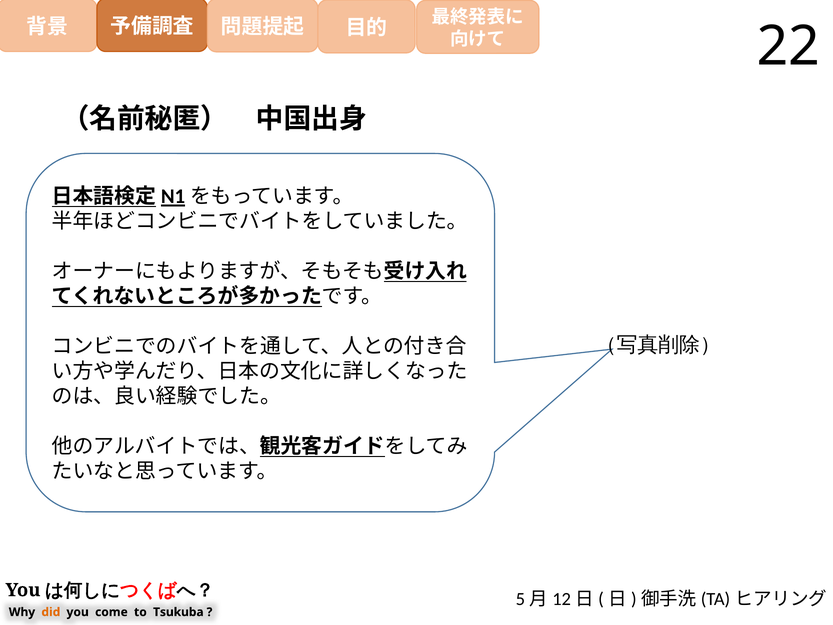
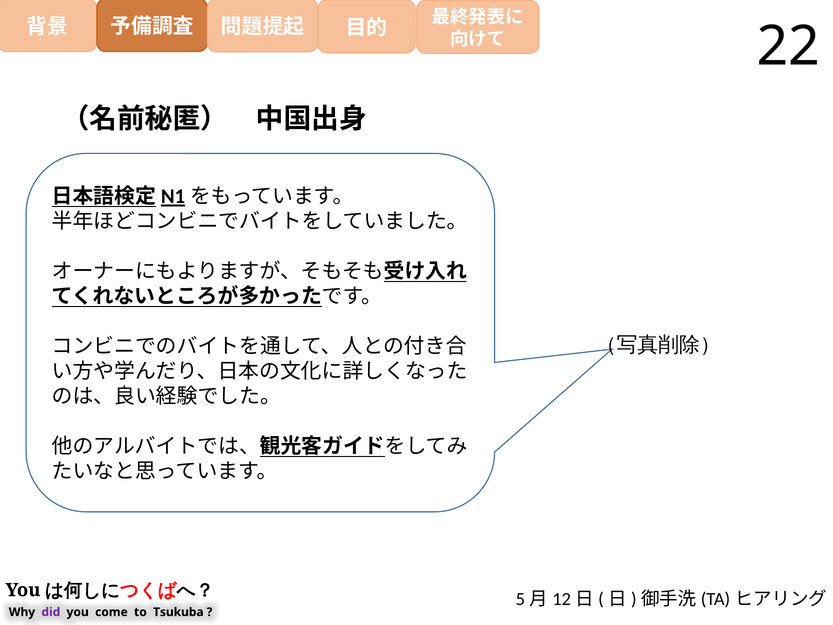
did colour: orange -> purple
